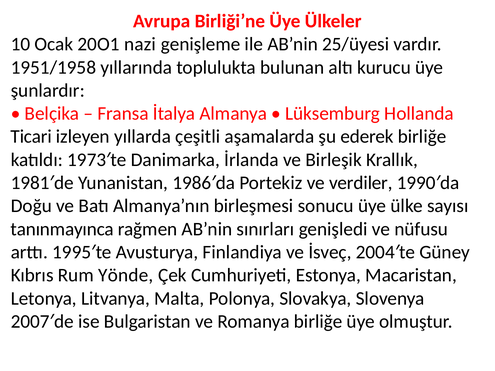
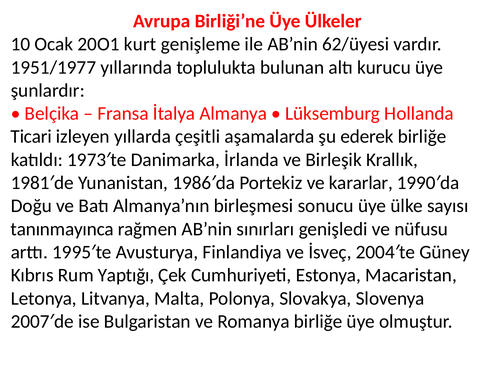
nazi: nazi -> kurt
25/üyesi: 25/üyesi -> 62/üyesi
1951/1958: 1951/1958 -> 1951/1977
verdiler: verdiler -> kararlar
Yönde: Yönde -> Yaptığı
